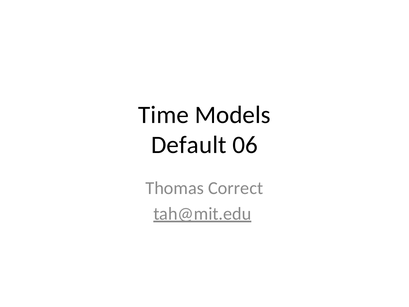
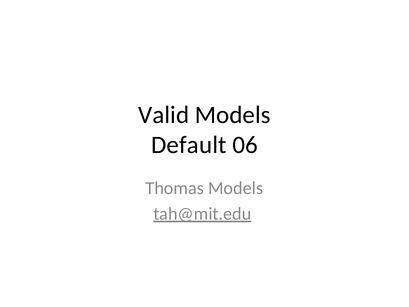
Time: Time -> Valid
Thomas Correct: Correct -> Models
